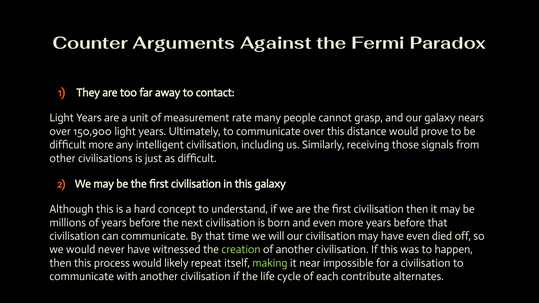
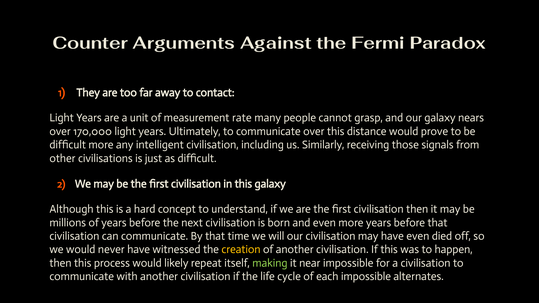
150,900: 150,900 -> 170,000
creation colour: light green -> yellow
each contribute: contribute -> impossible
